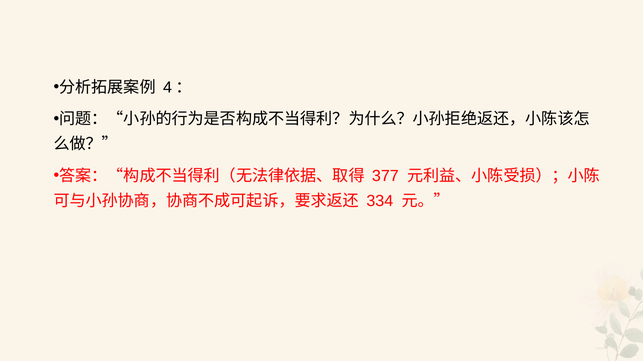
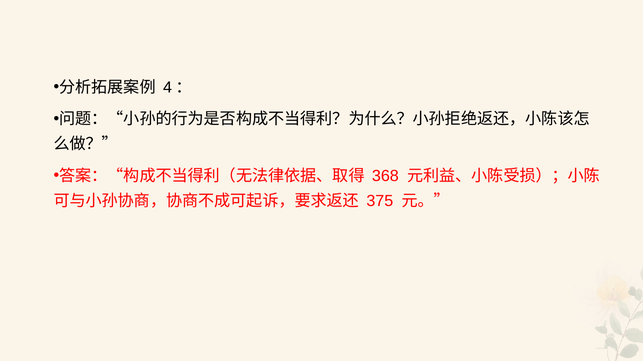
377: 377 -> 368
334: 334 -> 375
